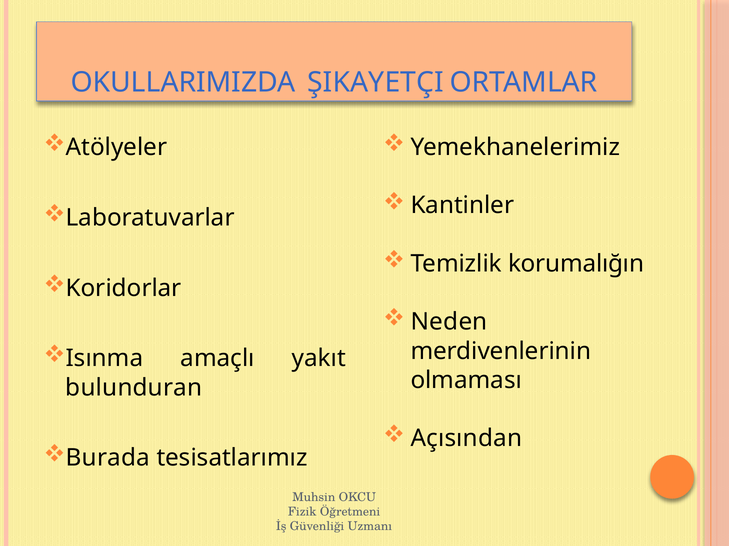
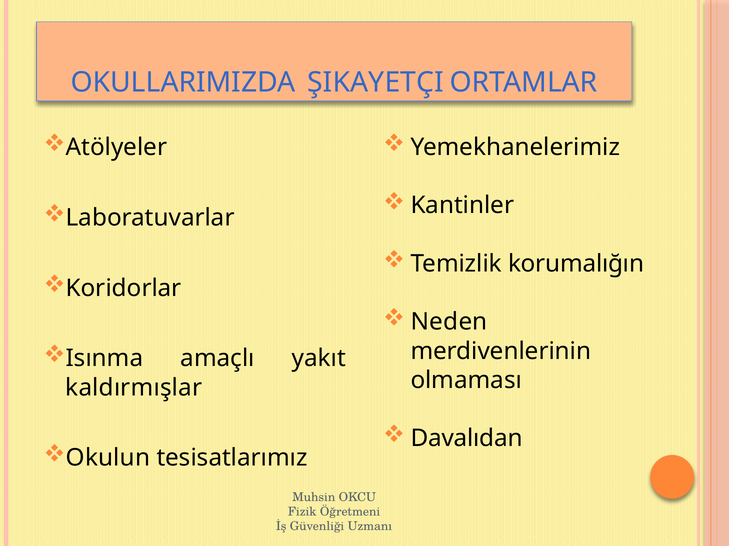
bulunduran: bulunduran -> kaldırmışlar
Açısından: Açısından -> Davalıdan
Burada: Burada -> Okulun
